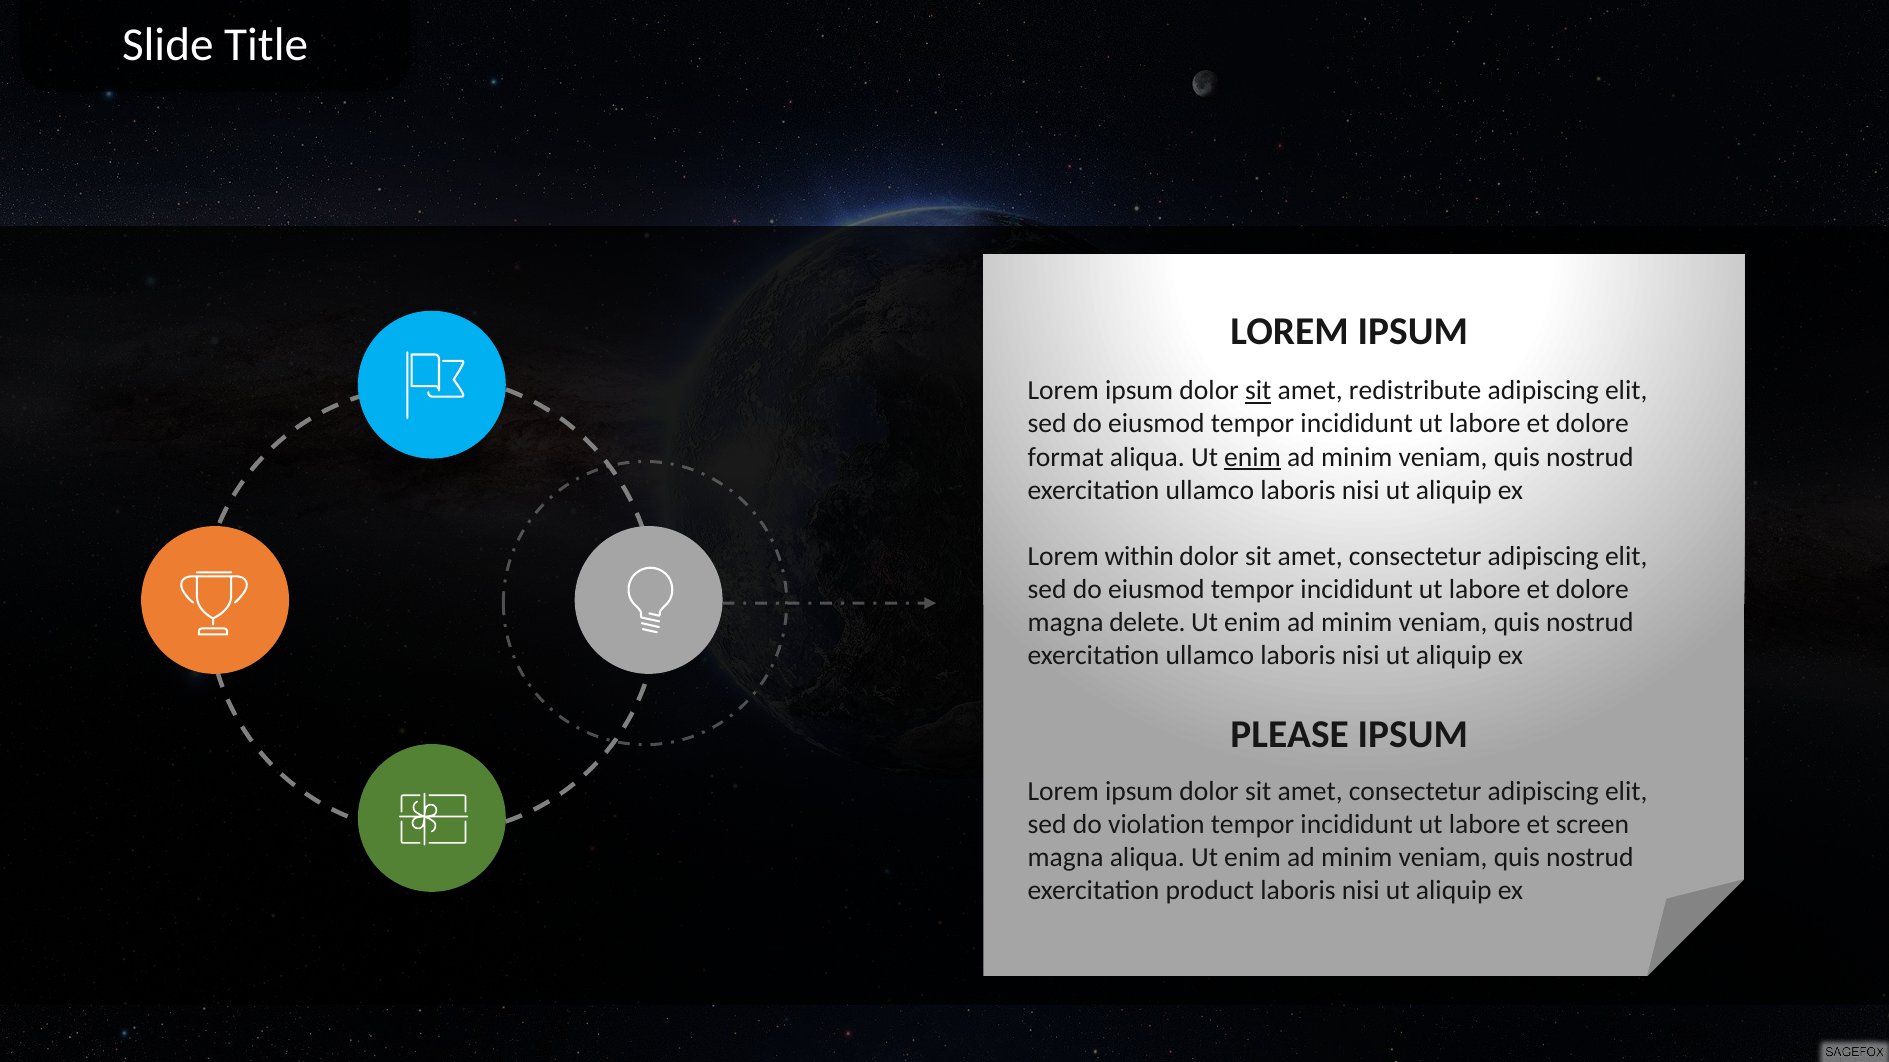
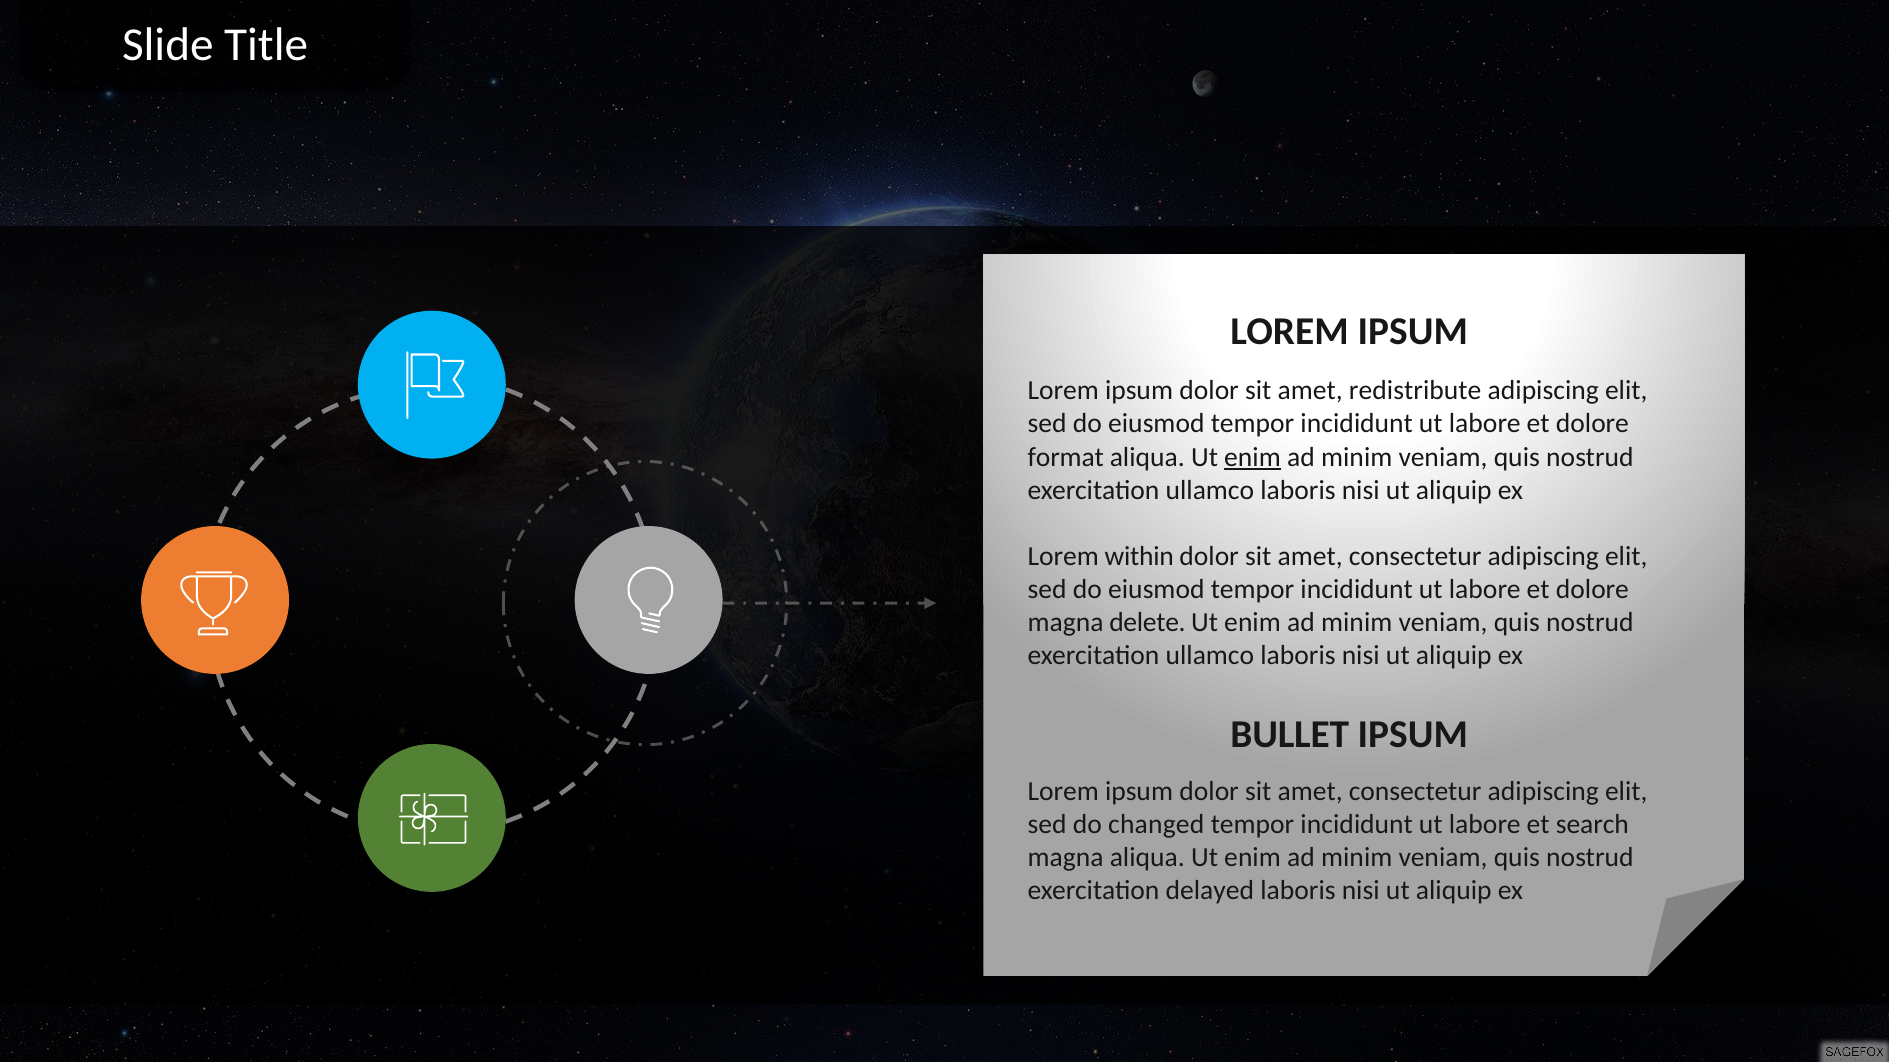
sit at (1258, 391) underline: present -> none
PLEASE: PLEASE -> BULLET
violation: violation -> changed
screen: screen -> search
product: product -> delayed
